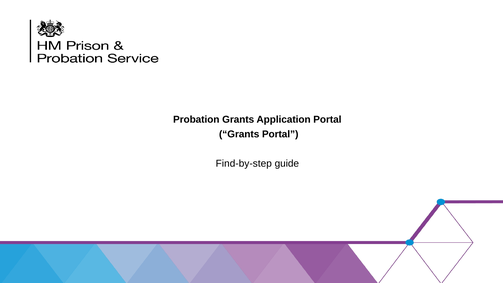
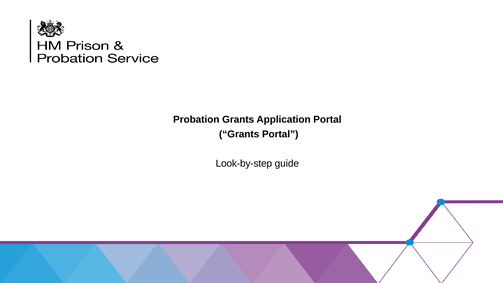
Find-by-step: Find-by-step -> Look-by-step
